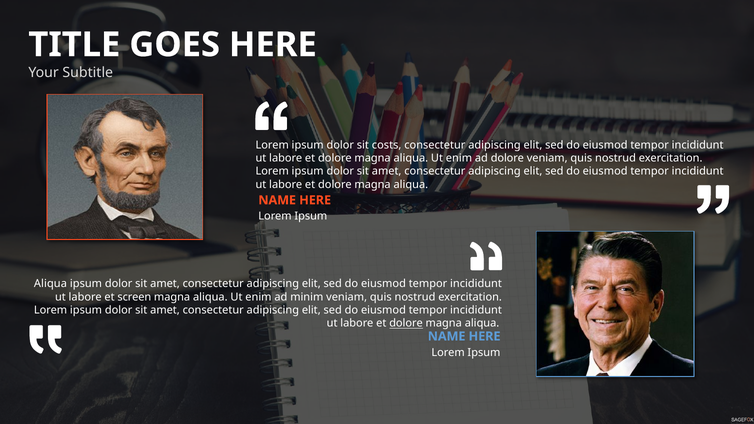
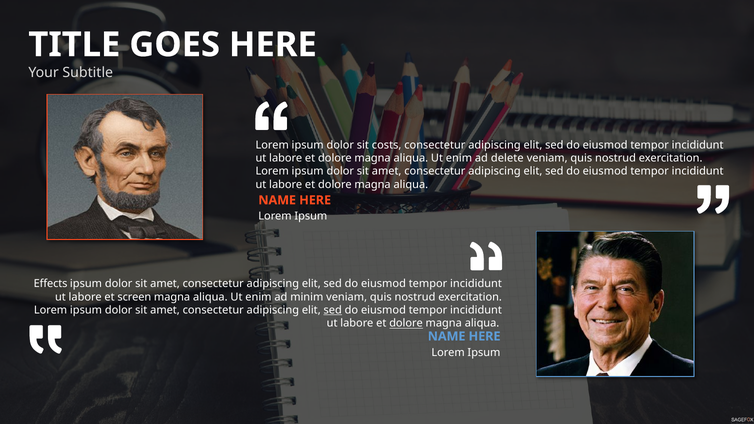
ad dolore: dolore -> delete
Aliqua at (50, 284): Aliqua -> Effects
sed at (333, 310) underline: none -> present
